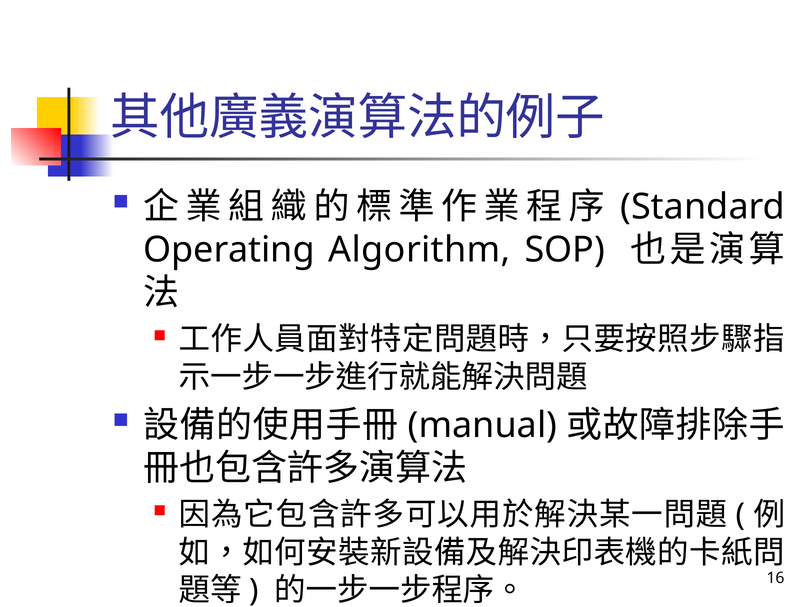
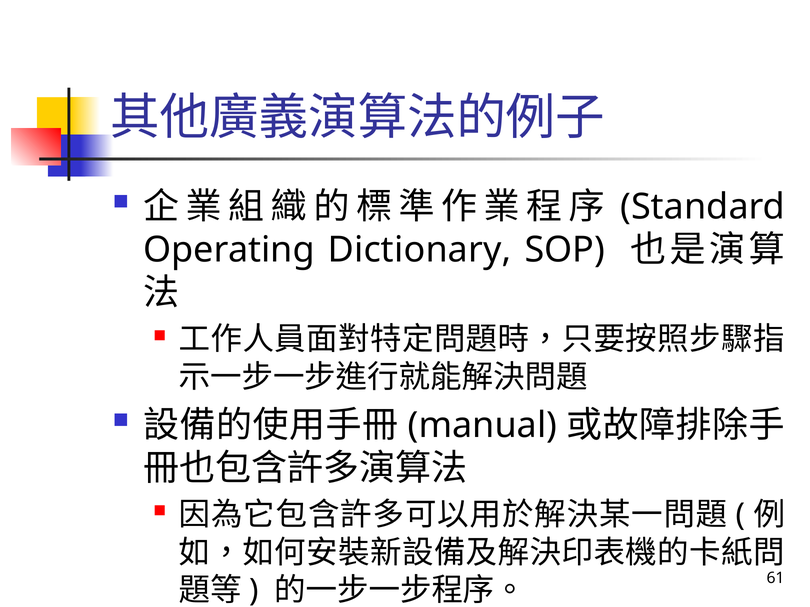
Algorithm: Algorithm -> Dictionary
16: 16 -> 61
